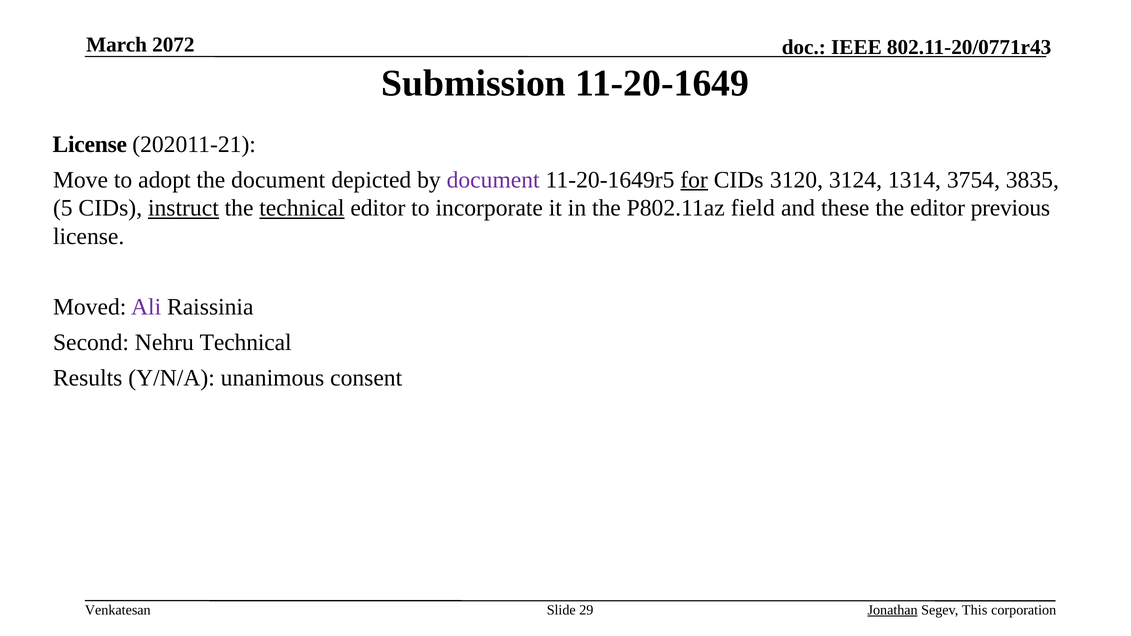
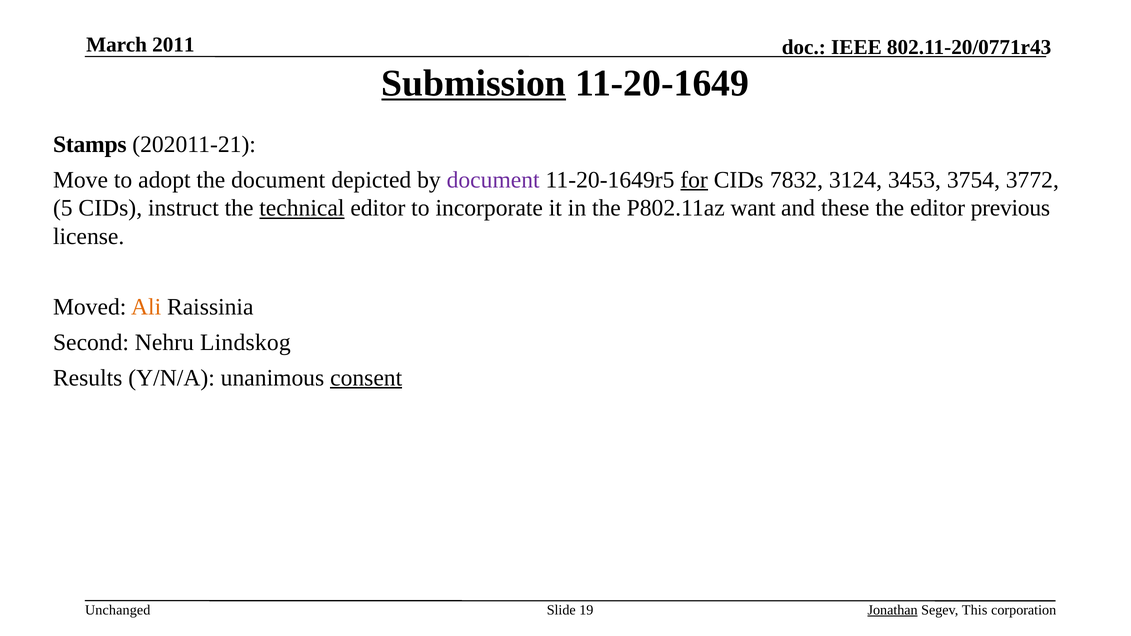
2072: 2072 -> 2011
Submission underline: none -> present
License at (90, 144): License -> Stamps
3120: 3120 -> 7832
1314: 1314 -> 3453
3835: 3835 -> 3772
instruct underline: present -> none
field: field -> want
Ali colour: purple -> orange
Nehru Technical: Technical -> Lindskog
consent underline: none -> present
Venkatesan: Venkatesan -> Unchanged
29: 29 -> 19
